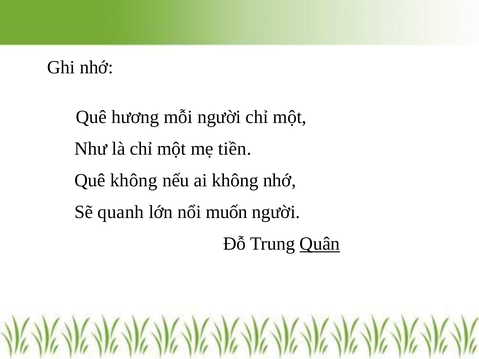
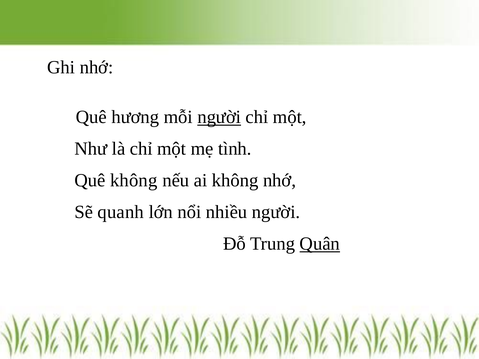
người at (219, 117) underline: none -> present
tiền: tiền -> tình
muốn: muốn -> nhiều
